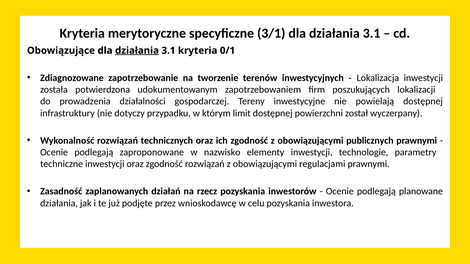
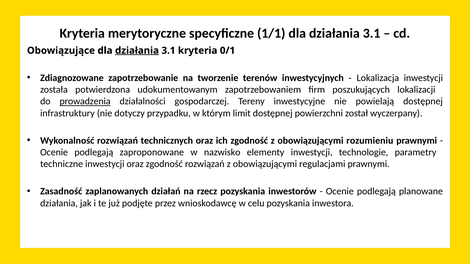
3/1: 3/1 -> 1/1
prowadzenia underline: none -> present
publicznych: publicznych -> rozumieniu
